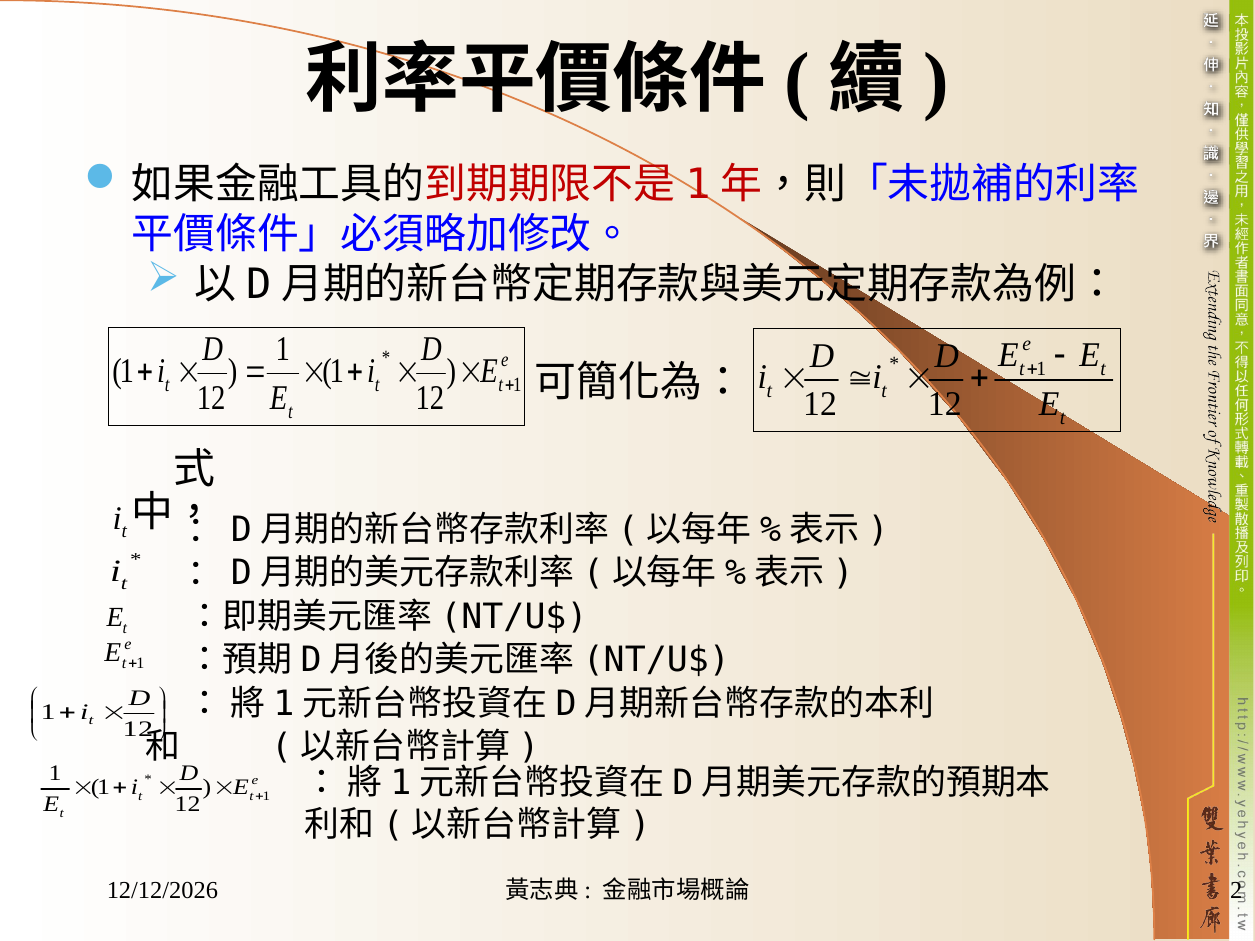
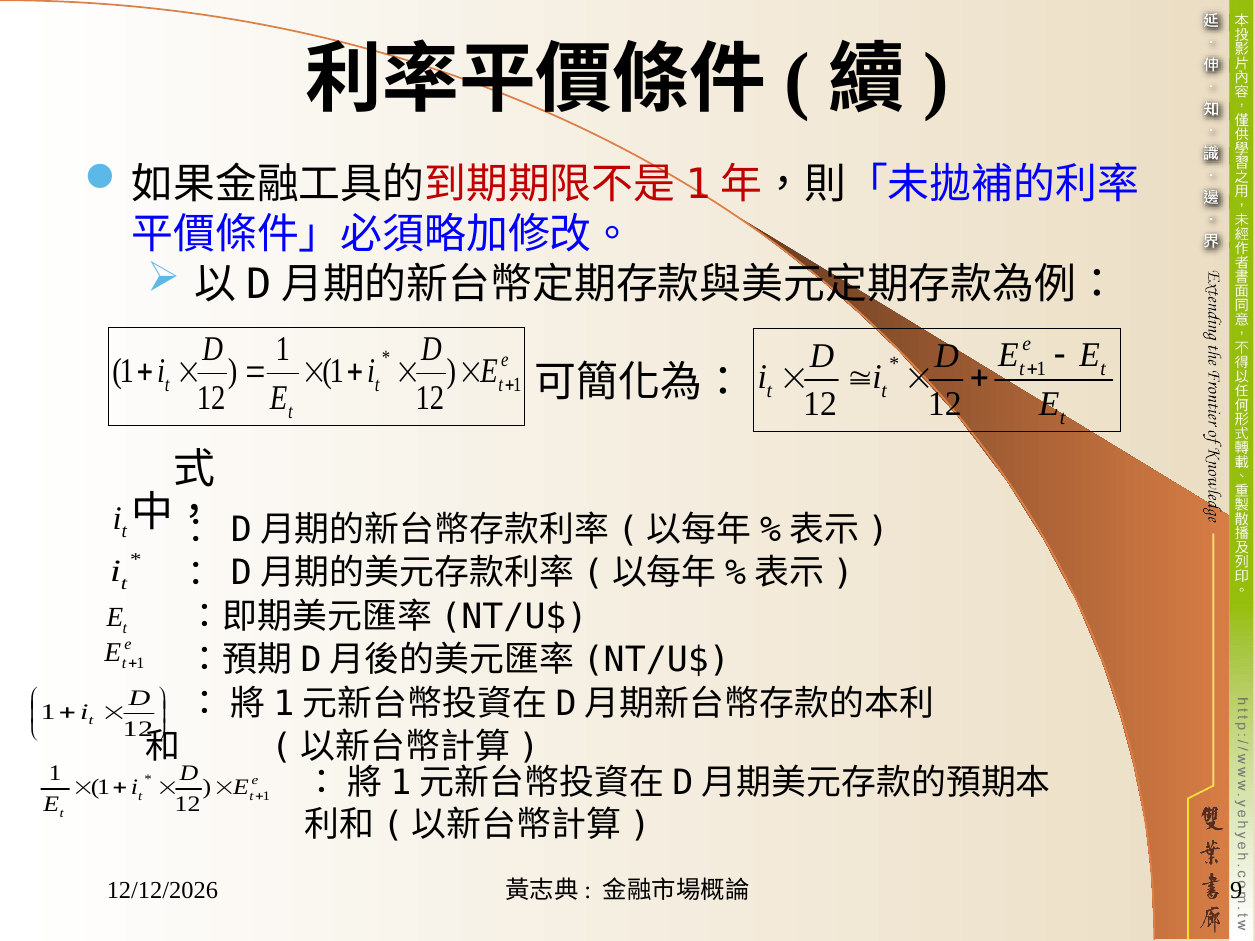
2: 2 -> 9
